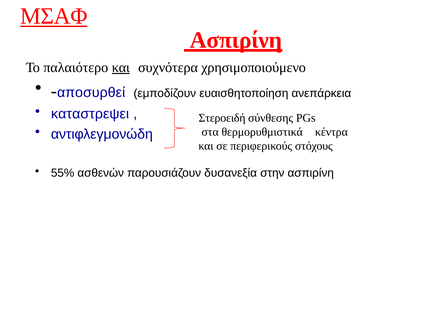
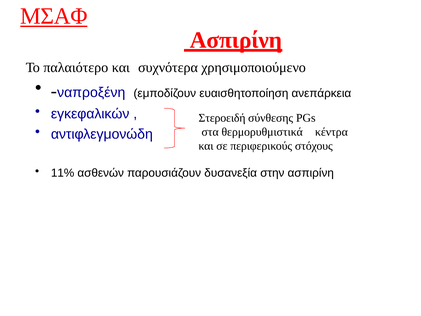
και at (121, 67) underline: present -> none
αποσυρθεί: αποσυρθεί -> ναπροξένη
καταστρεψει: καταστρεψει -> εγκεφαλικών
55%: 55% -> 11%
